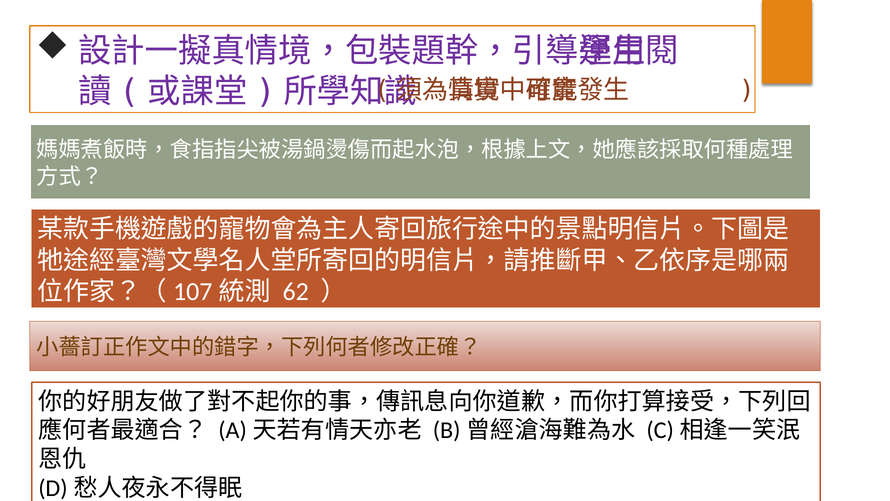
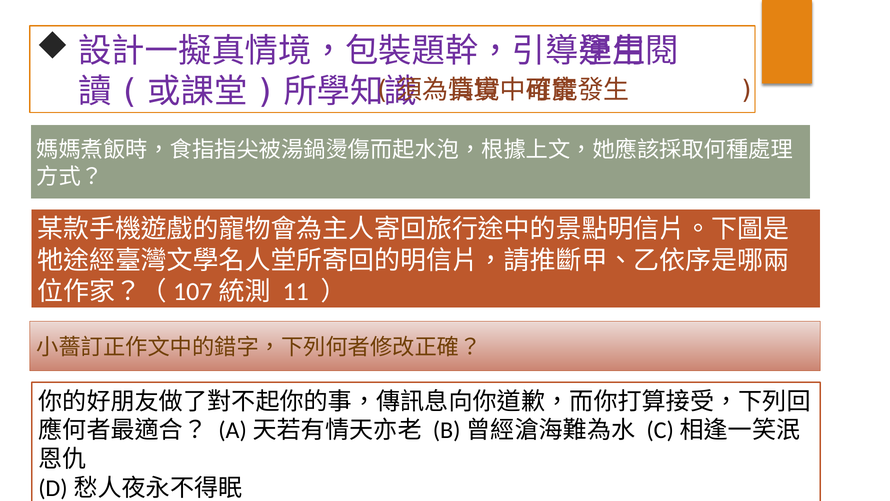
62: 62 -> 11
